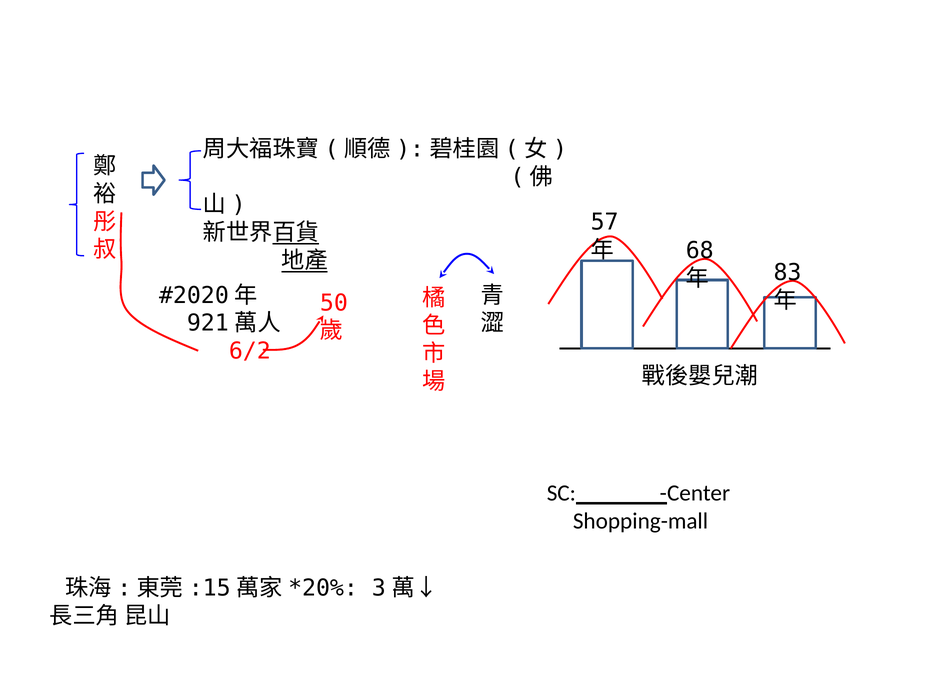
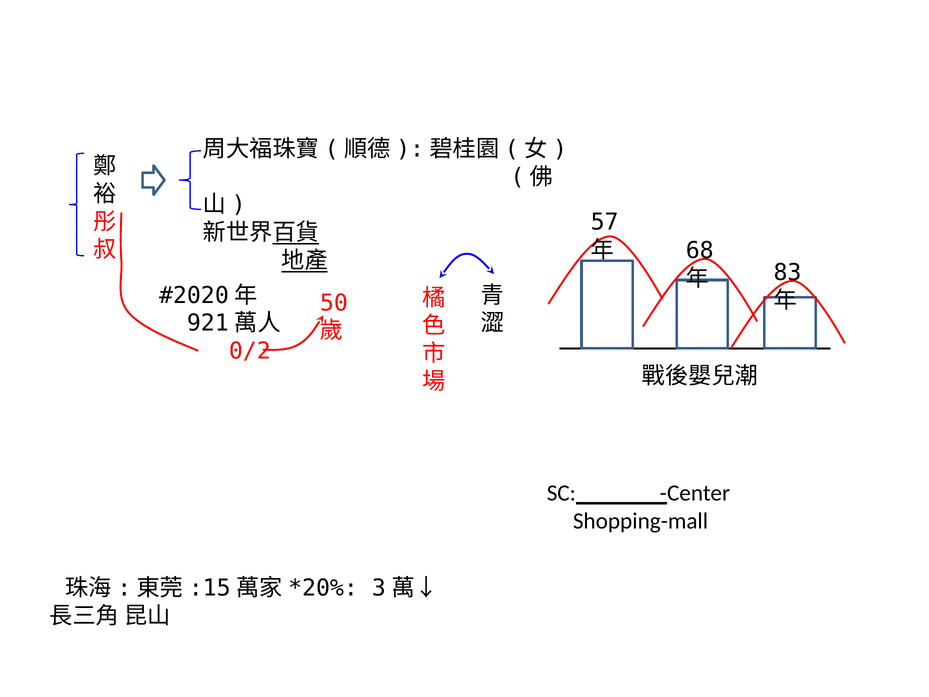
6/2: 6/2 -> 0/2
